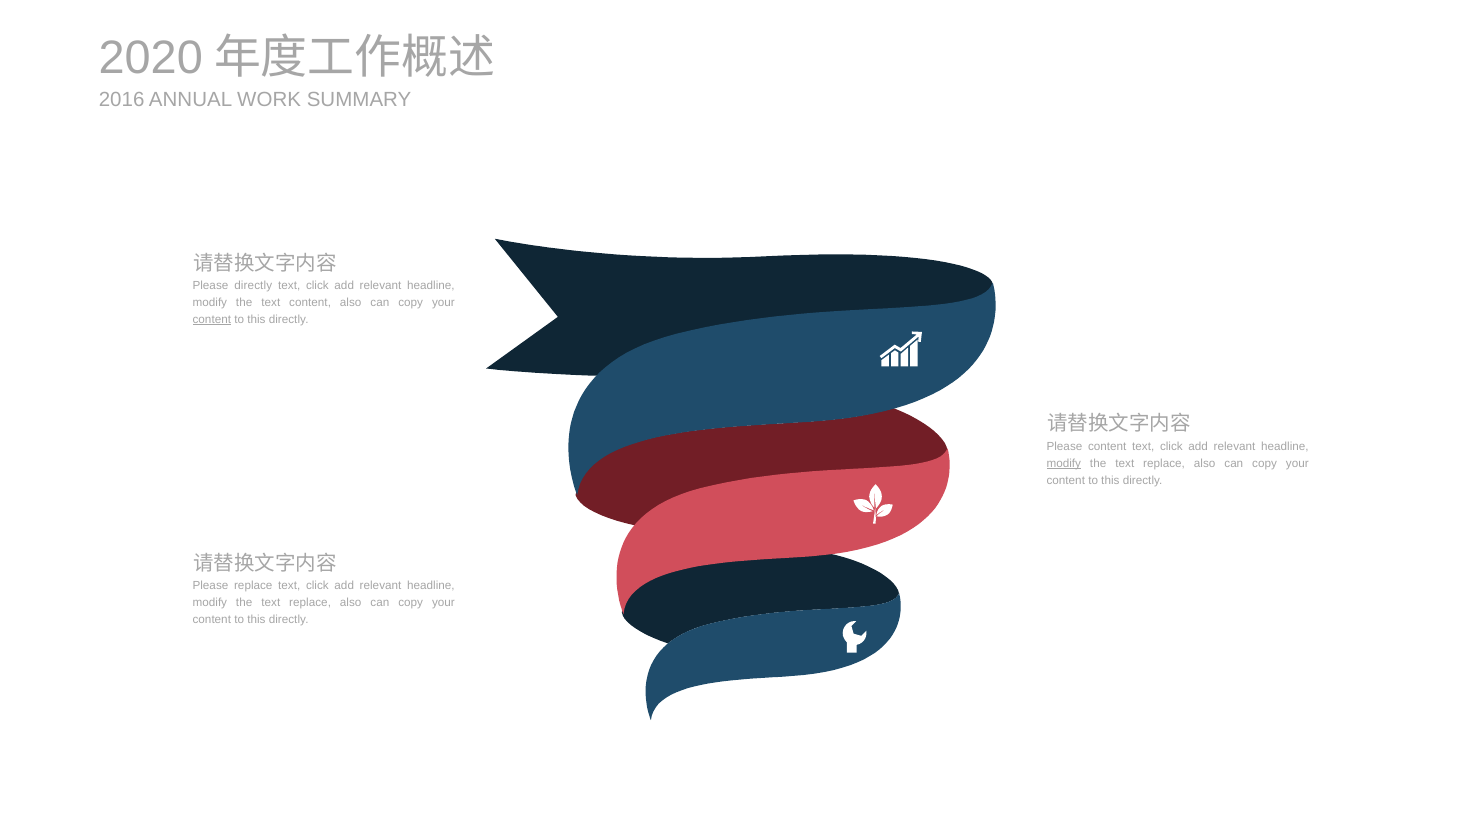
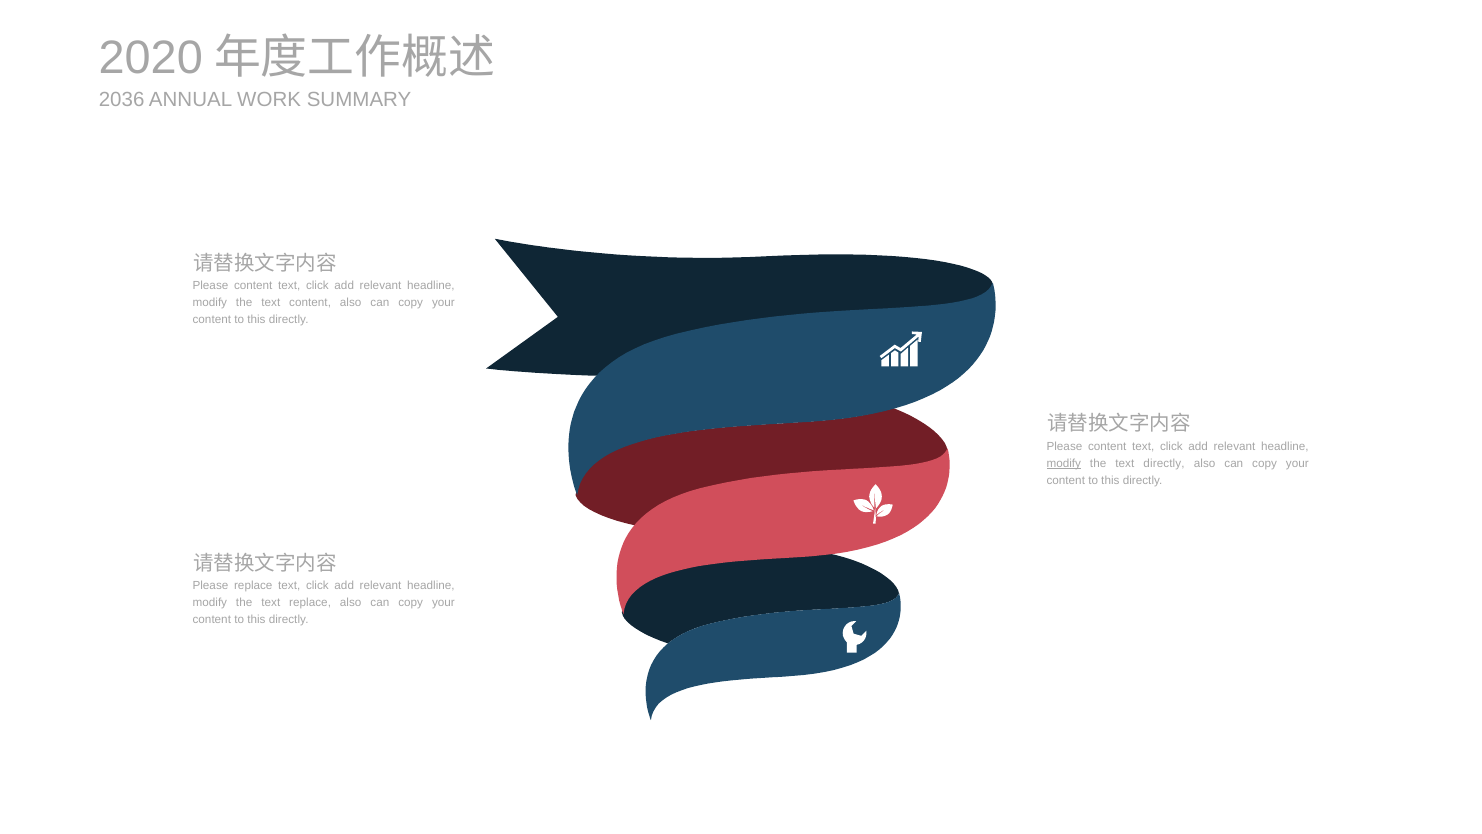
2016: 2016 -> 2036
directly at (253, 286): directly -> content
content at (212, 319) underline: present -> none
replace at (1164, 463): replace -> directly
